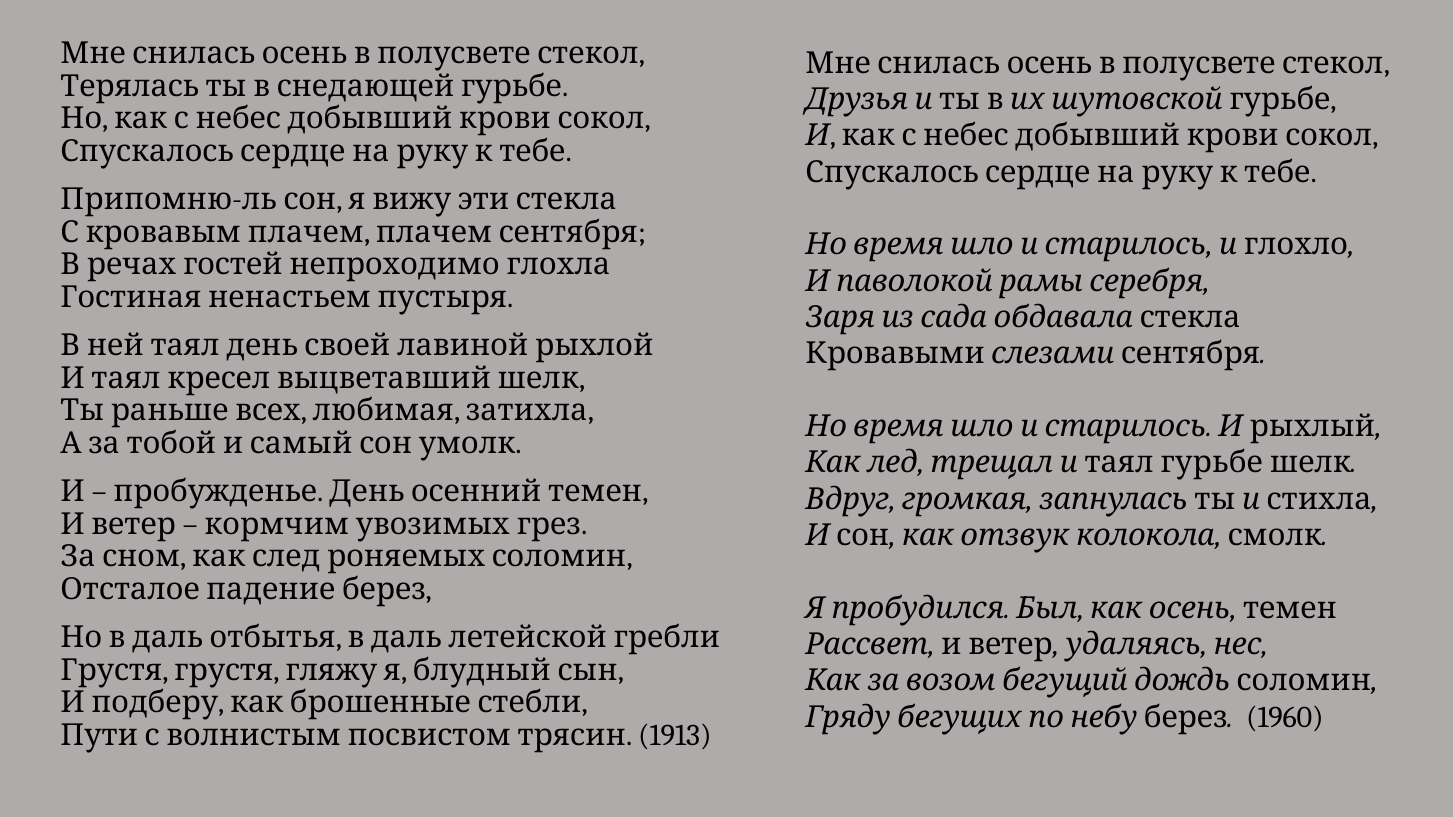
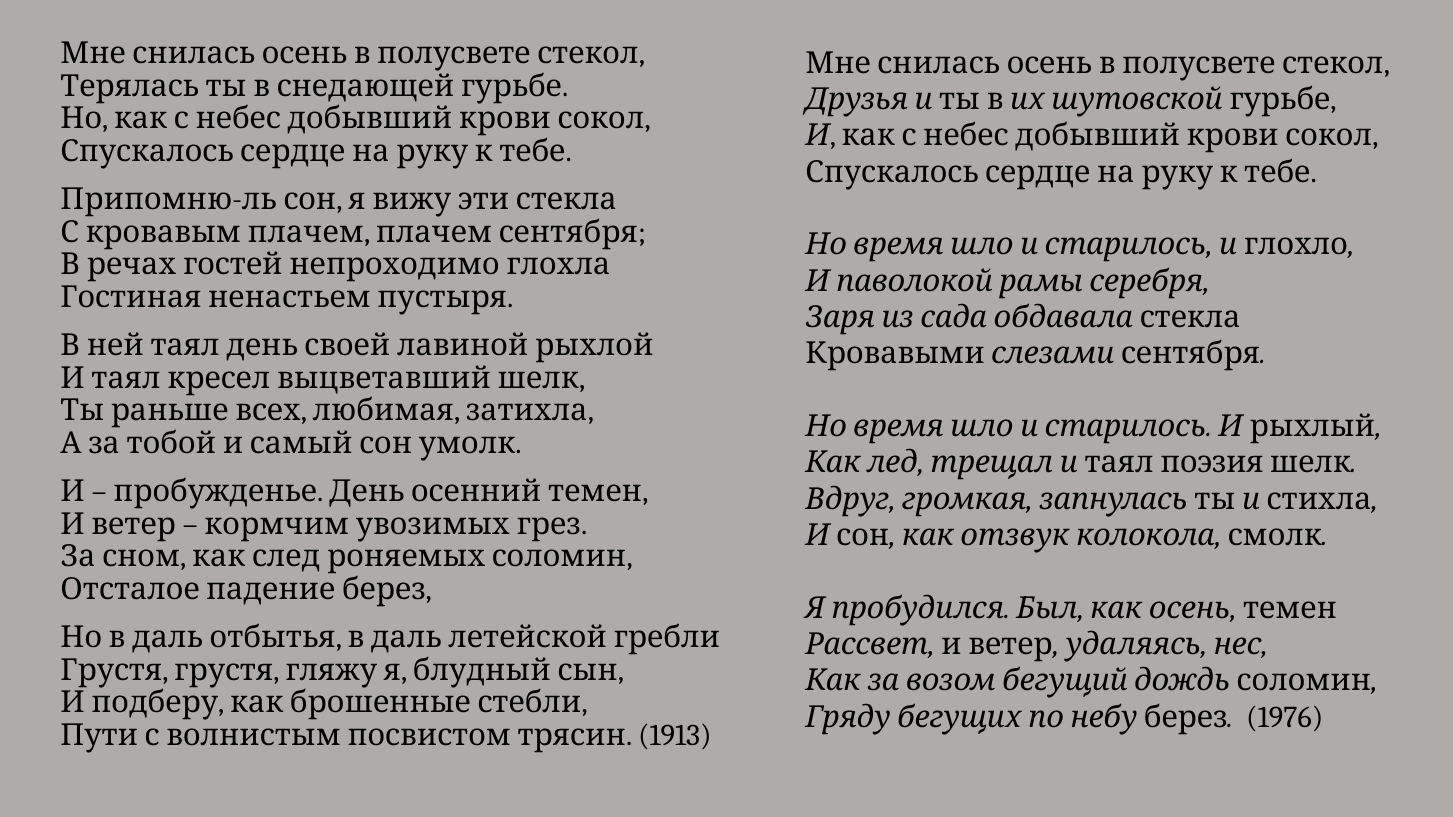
гурьбе at (1212, 463): гурьбе -> поэзия
1960: 1960 -> 1976
